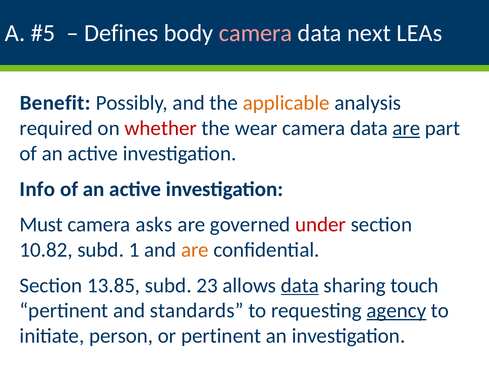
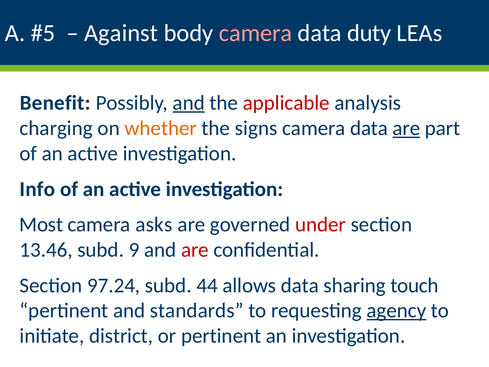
Defines: Defines -> Against
next: next -> duty
and at (189, 103) underline: none -> present
applicable colour: orange -> red
required: required -> charging
whether colour: red -> orange
wear: wear -> signs
Must: Must -> Most
10.82: 10.82 -> 13.46
1: 1 -> 9
are at (195, 250) colour: orange -> red
13.85: 13.85 -> 97.24
23: 23 -> 44
data at (300, 285) underline: present -> none
person: person -> district
